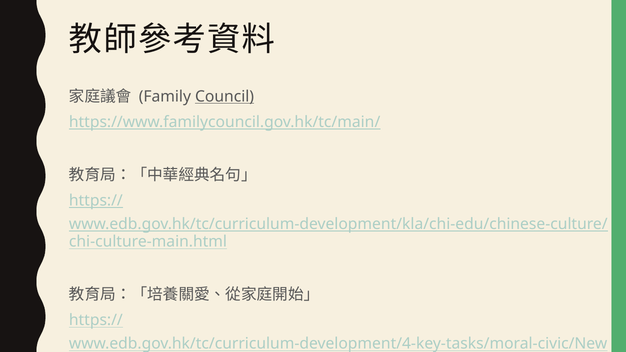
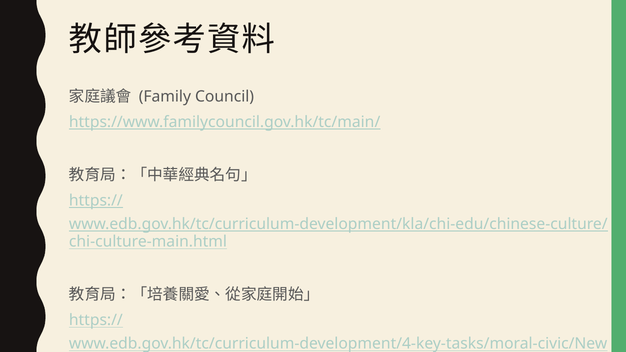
Council underline: present -> none
